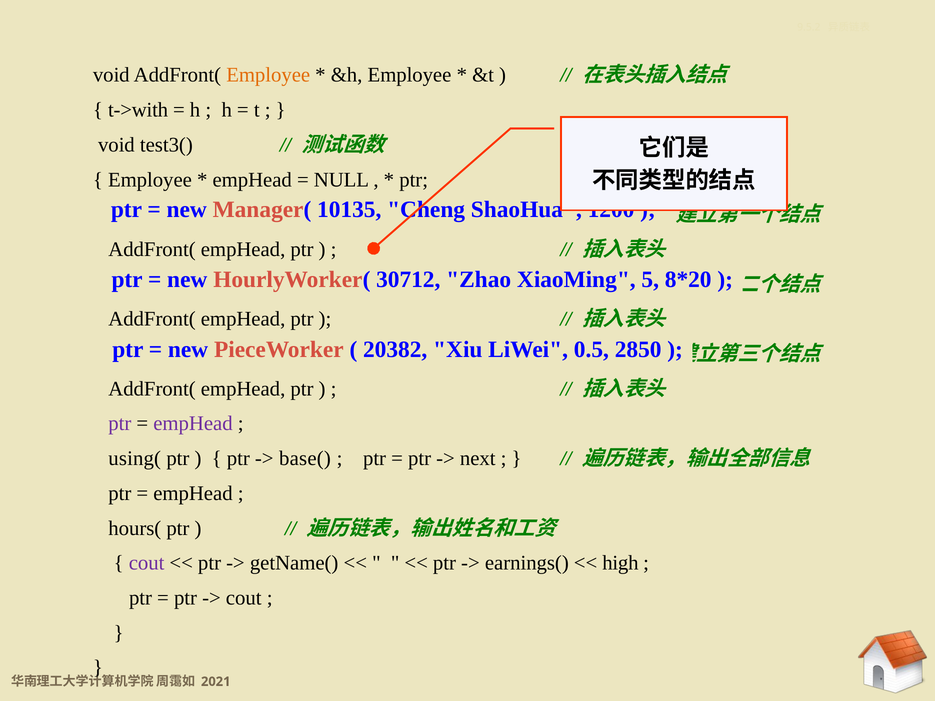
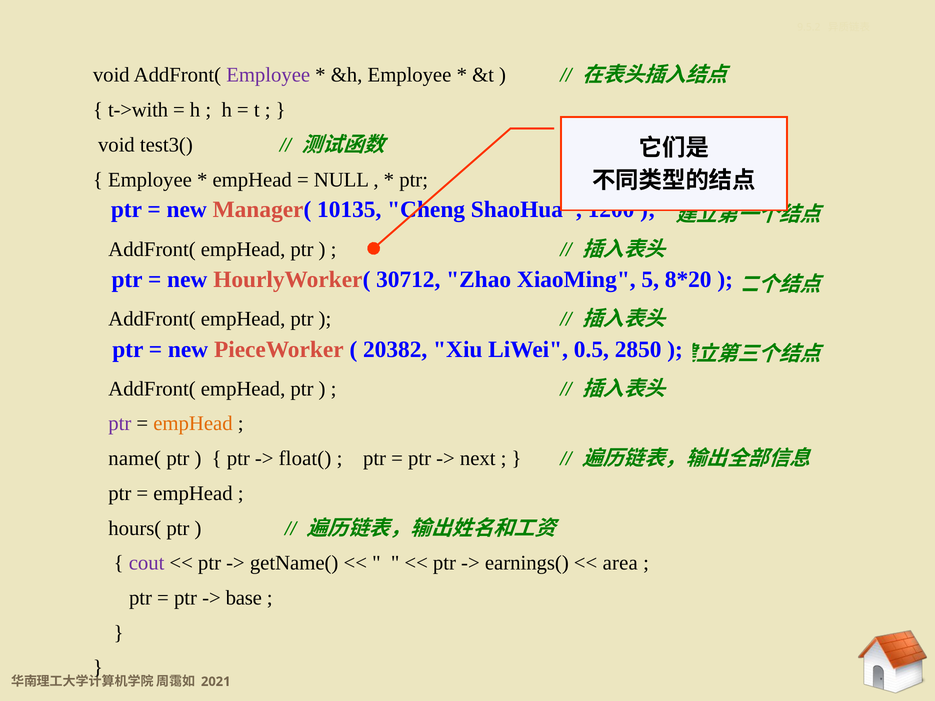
Employee at (268, 75) colour: orange -> purple
empHead at (193, 424) colour: purple -> orange
using(: using( -> name(
base(: base( -> float(
high: high -> area
cout at (244, 598): cout -> base
